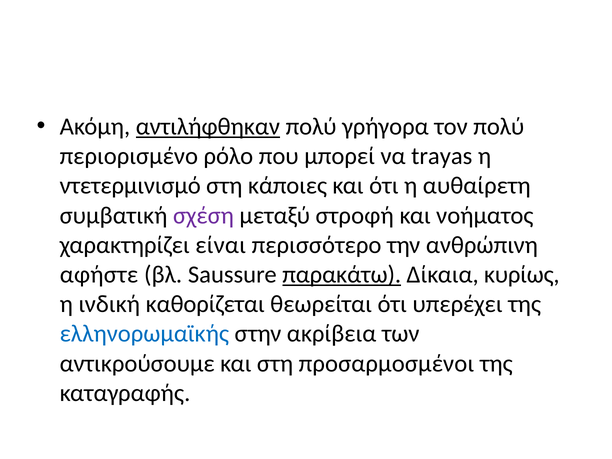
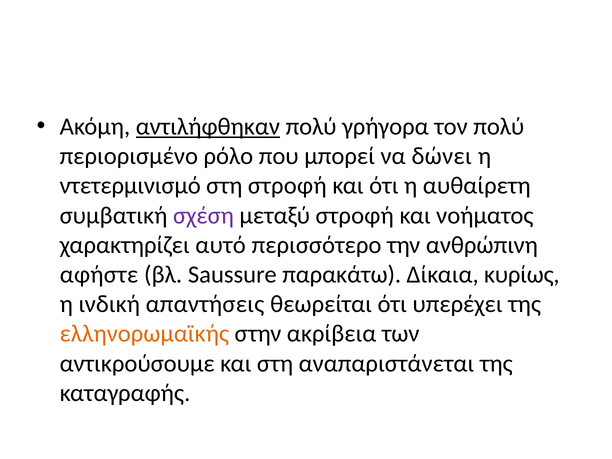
trayas: trayas -> δώνει
στη κάποιες: κάποιες -> στροφή
είναι: είναι -> αυτό
παρακάτω underline: present -> none
καθορίζεται: καθορίζεται -> απαντήσεις
ελληνορωμαϊκής colour: blue -> orange
προσαρμοσμένοι: προσαρμοσμένοι -> αναπαριστάνεται
